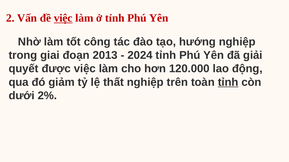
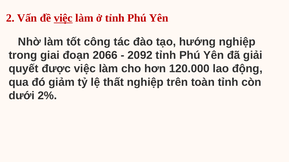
2013: 2013 -> 2066
2024: 2024 -> 2092
tỉnh at (228, 82) underline: present -> none
